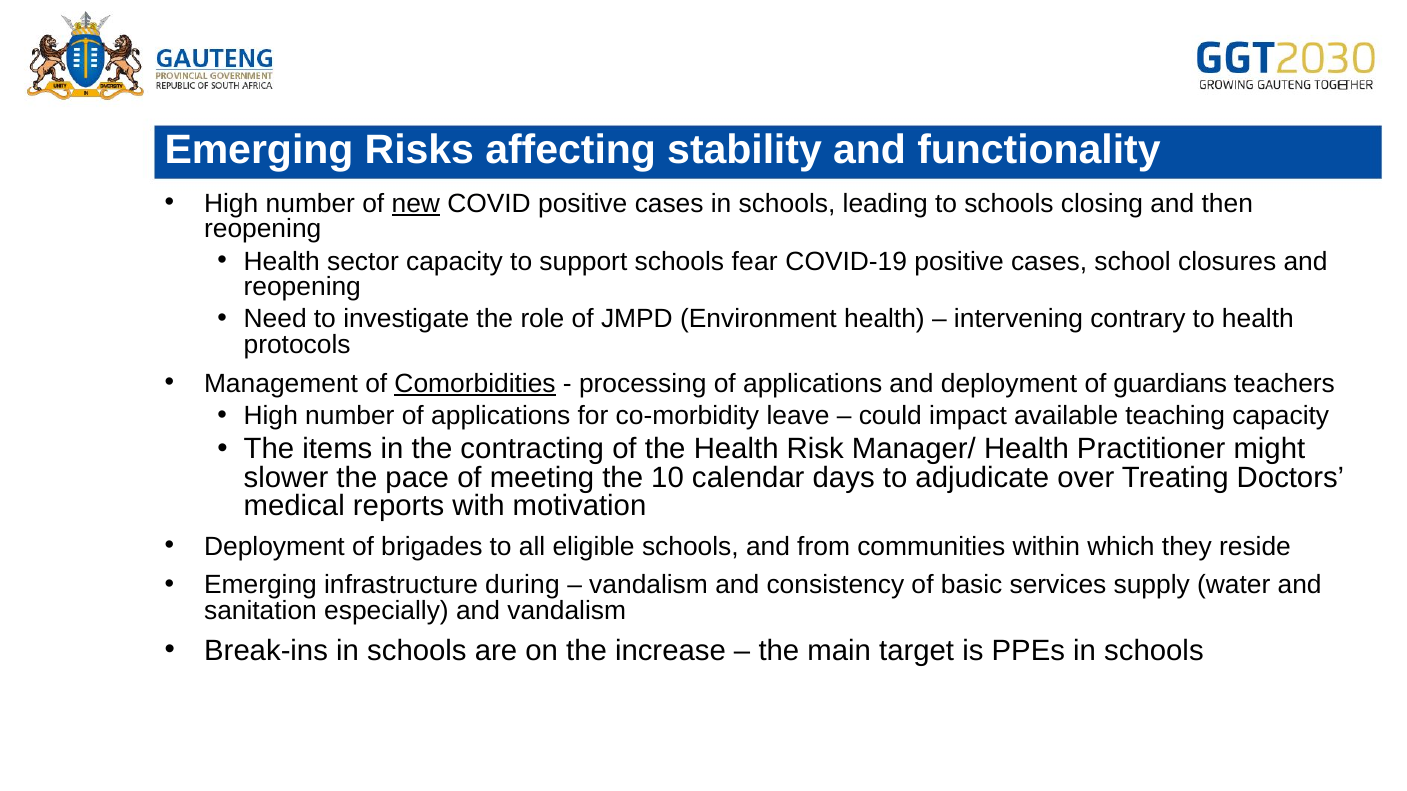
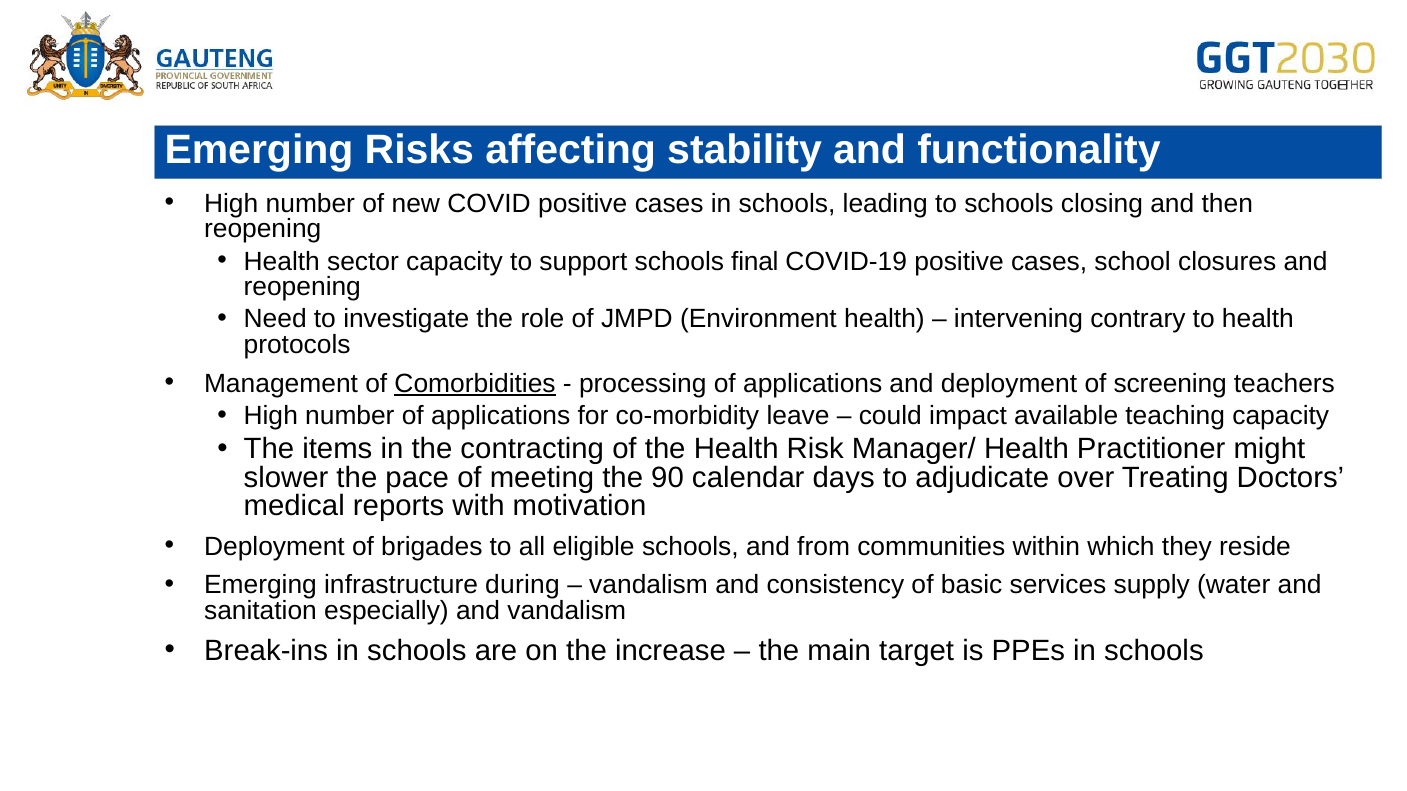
new underline: present -> none
fear: fear -> final
guardians: guardians -> screening
10: 10 -> 90
